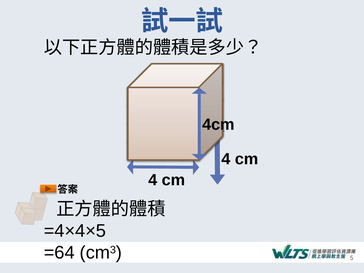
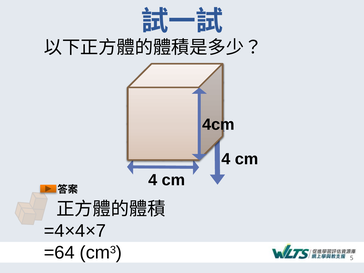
=4×4×5: =4×4×5 -> =4×4×7
